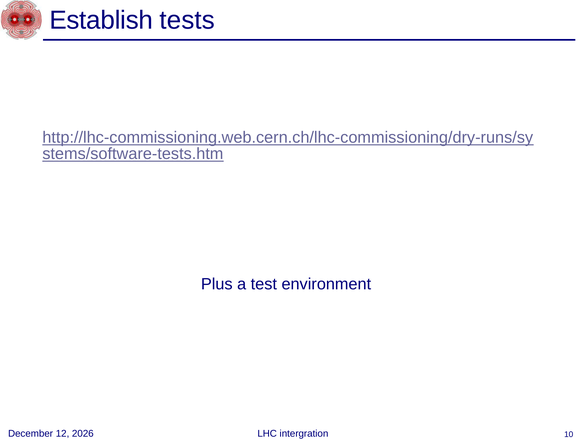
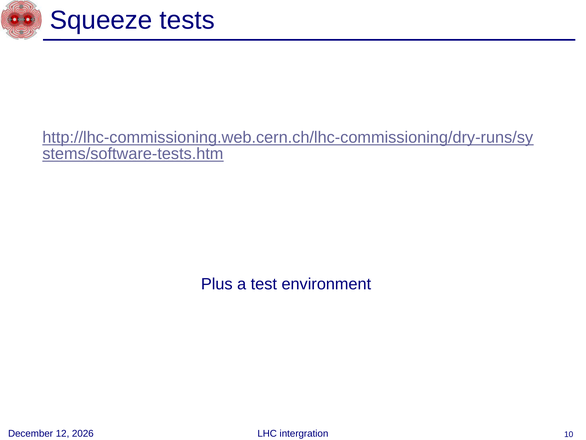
Establish: Establish -> Squeeze
